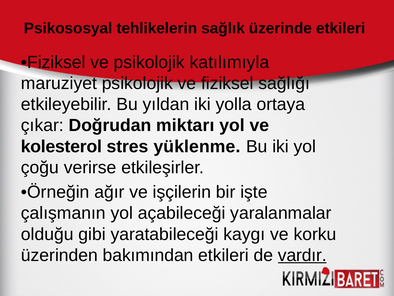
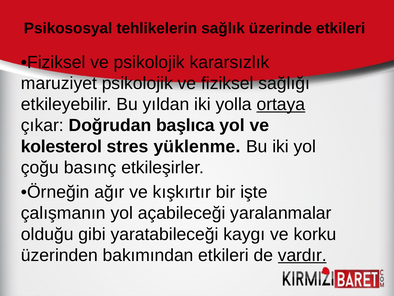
katılımıyla: katılımıyla -> kararsızlık
ortaya underline: none -> present
miktarı: miktarı -> başlıca
verirse: verirse -> basınç
işçilerin: işçilerin -> kışkırtır
